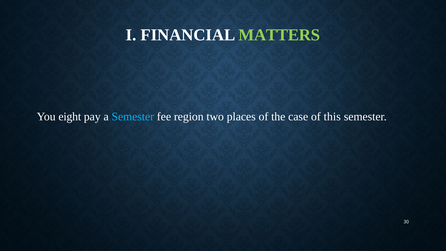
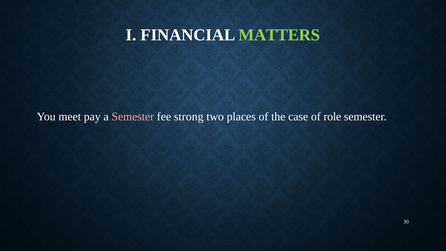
eight: eight -> meet
Semester at (133, 117) colour: light blue -> pink
region: region -> strong
this: this -> role
